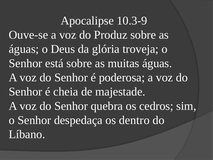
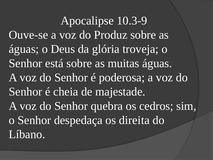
dentro: dentro -> direita
